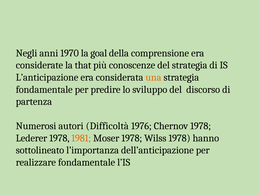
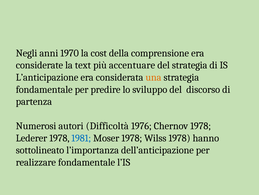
goal: goal -> cost
that: that -> text
conoscenze: conoscenze -> accentuare
1981 colour: orange -> blue
